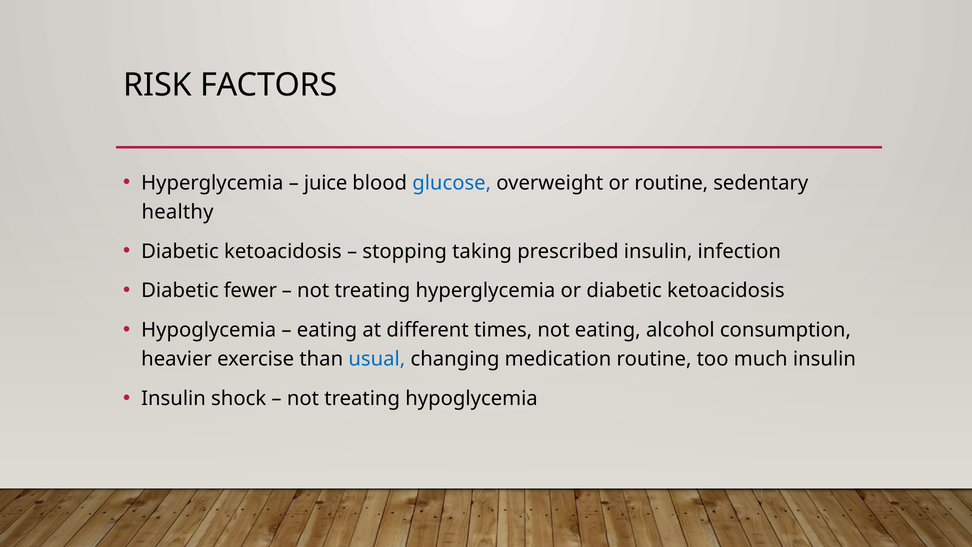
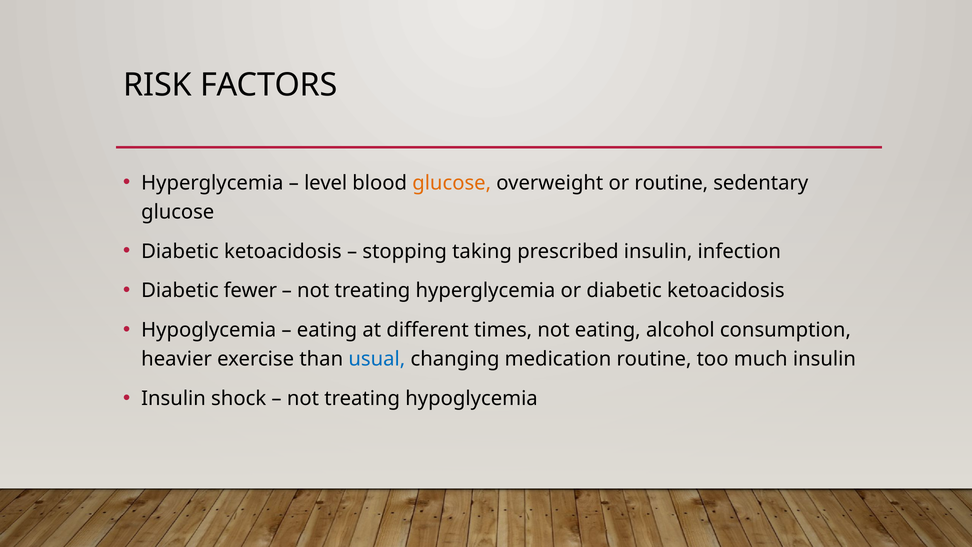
juice: juice -> level
glucose at (452, 183) colour: blue -> orange
healthy at (178, 212): healthy -> glucose
